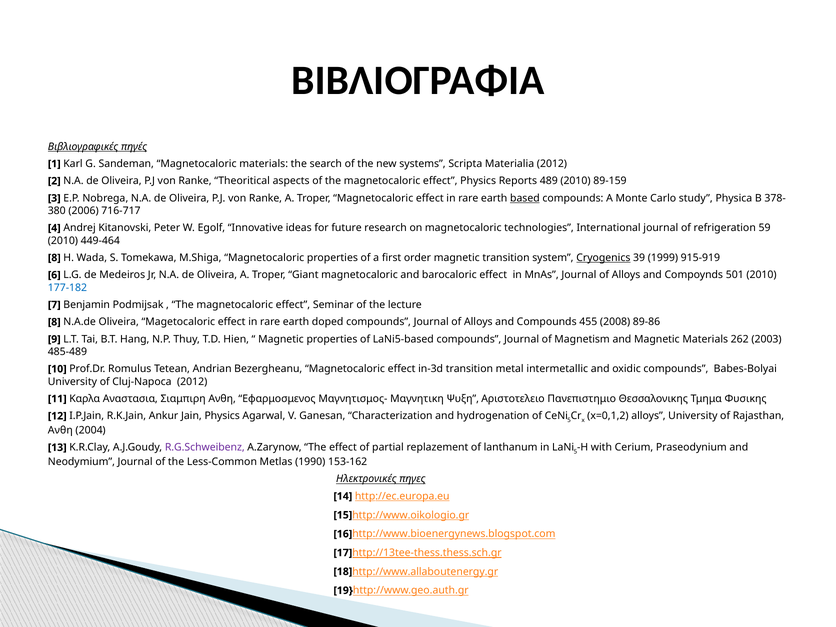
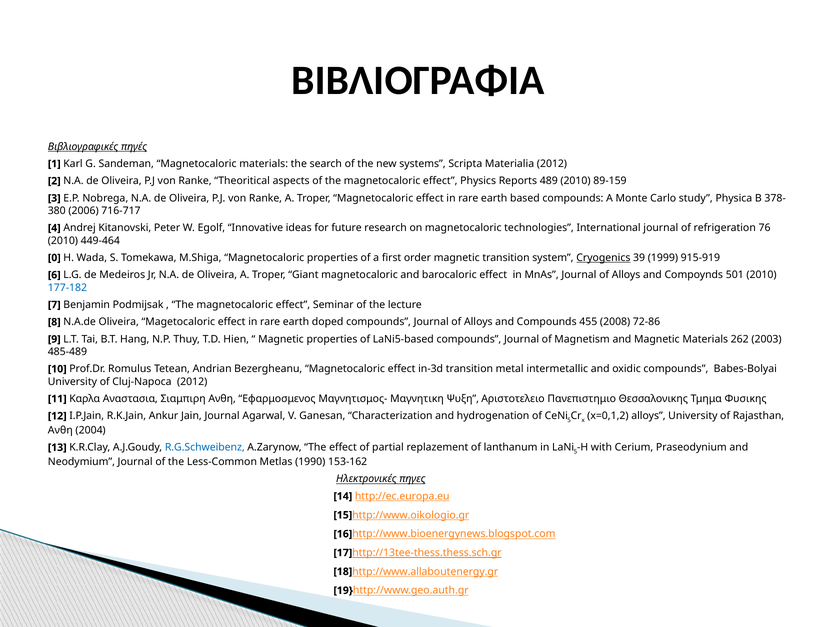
based underline: present -> none
59: 59 -> 76
8 at (54, 258): 8 -> 0
89-86: 89-86 -> 72-86
Jain Physics: Physics -> Journal
R.G.Schweibenz colour: purple -> blue
